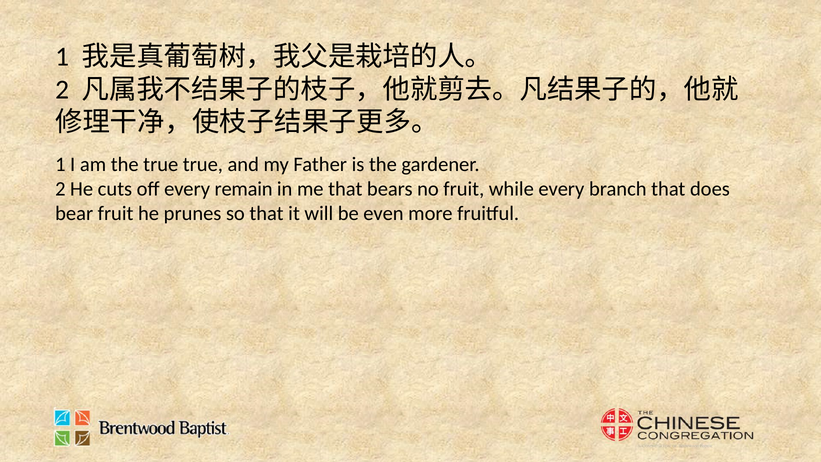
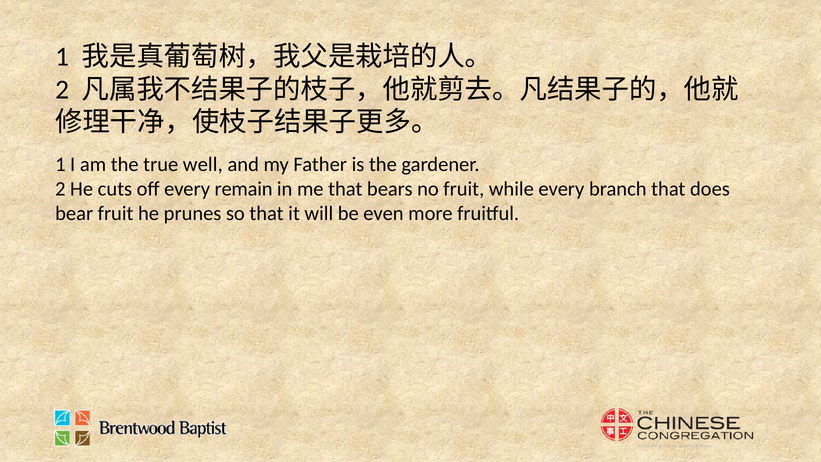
true true: true -> well
